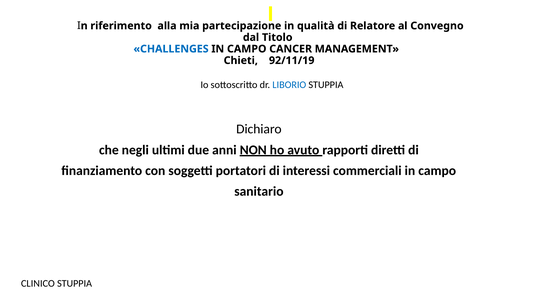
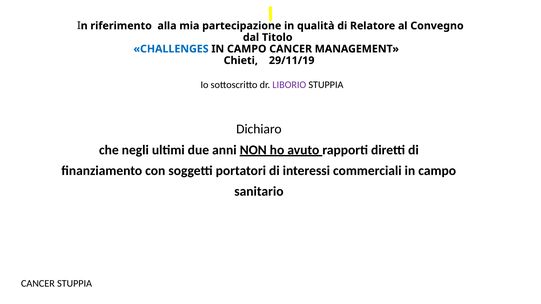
92/11/19: 92/11/19 -> 29/11/19
LIBORIO colour: blue -> purple
CLINICO at (38, 284): CLINICO -> CANCER
